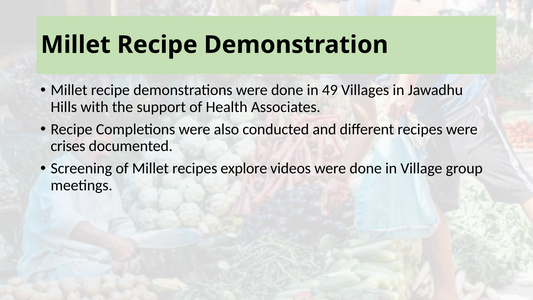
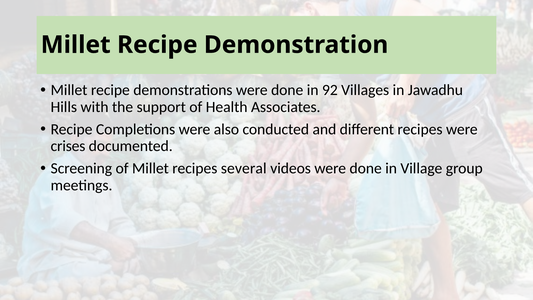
49: 49 -> 92
explore: explore -> several
